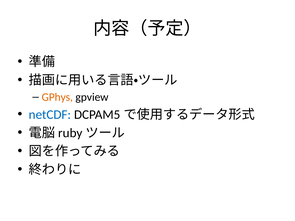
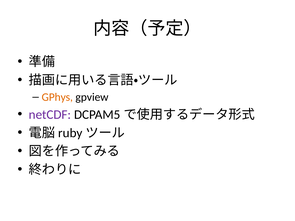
netCDF colour: blue -> purple
